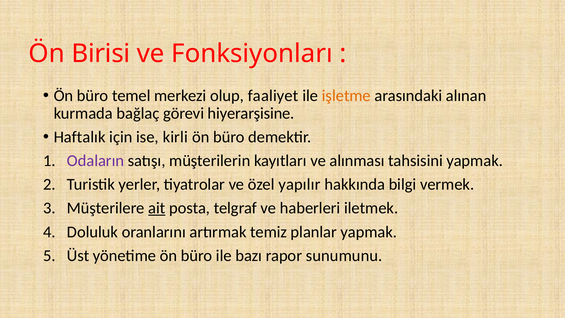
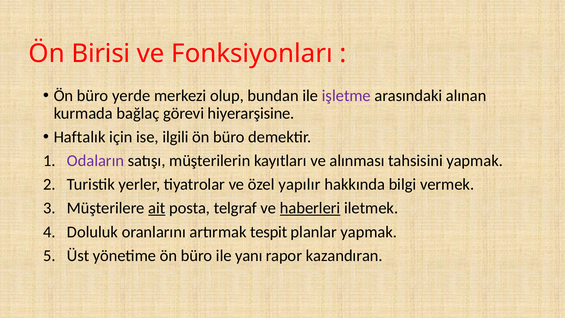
temel: temel -> yerde
faaliyet: faaliyet -> bundan
işletme colour: orange -> purple
kirli: kirli -> ilgili
haberleri underline: none -> present
temiz: temiz -> tespit
bazı: bazı -> yanı
sunumunu: sunumunu -> kazandıran
